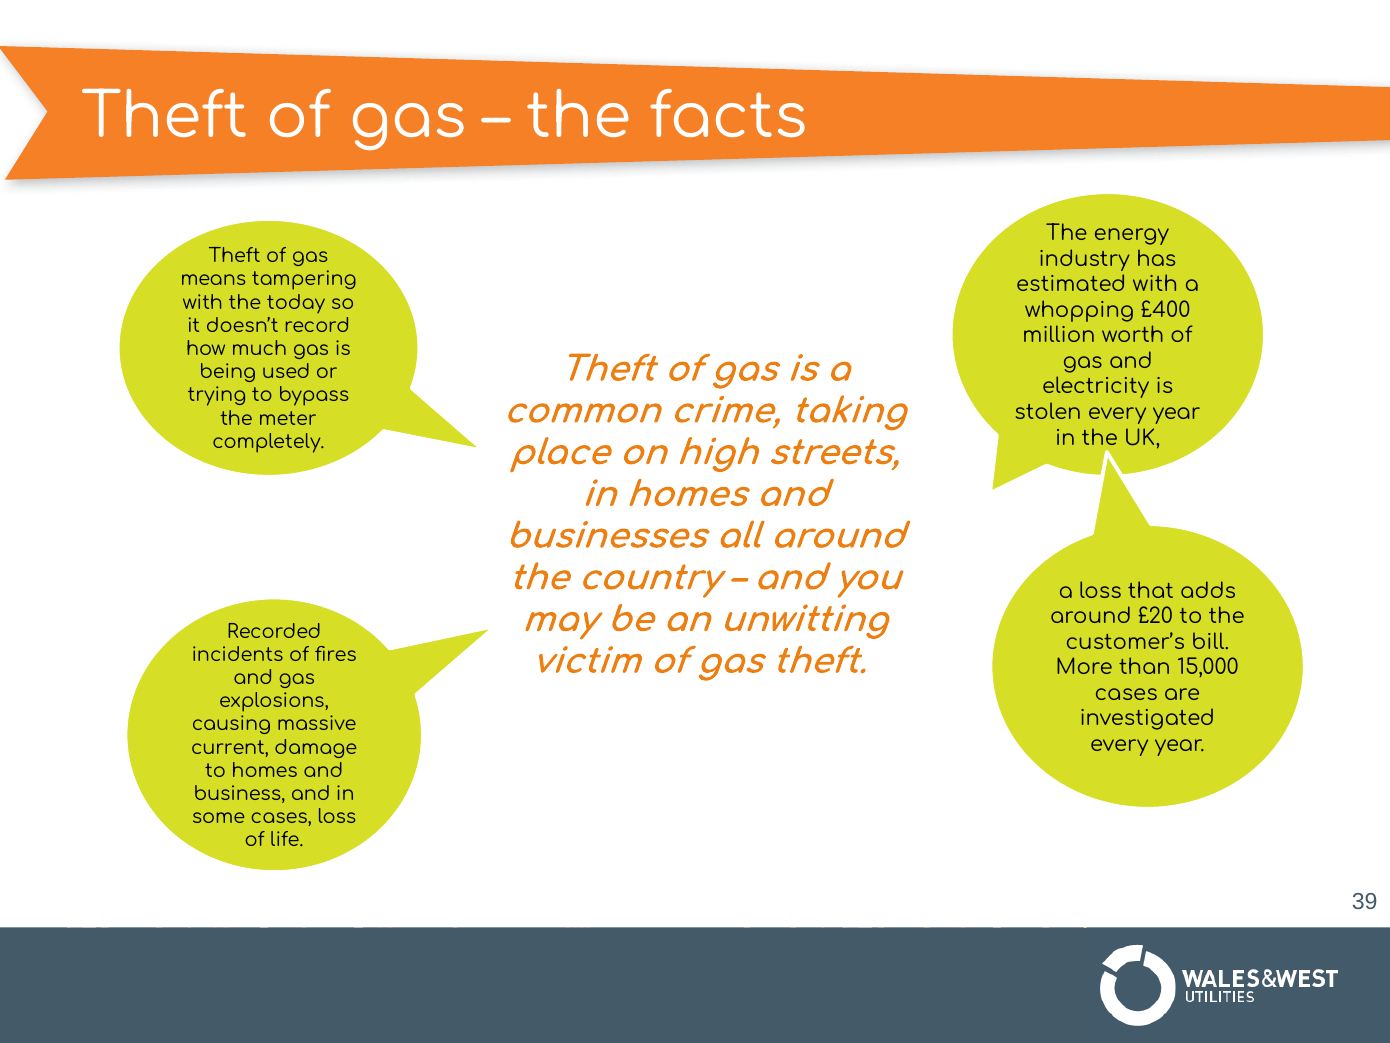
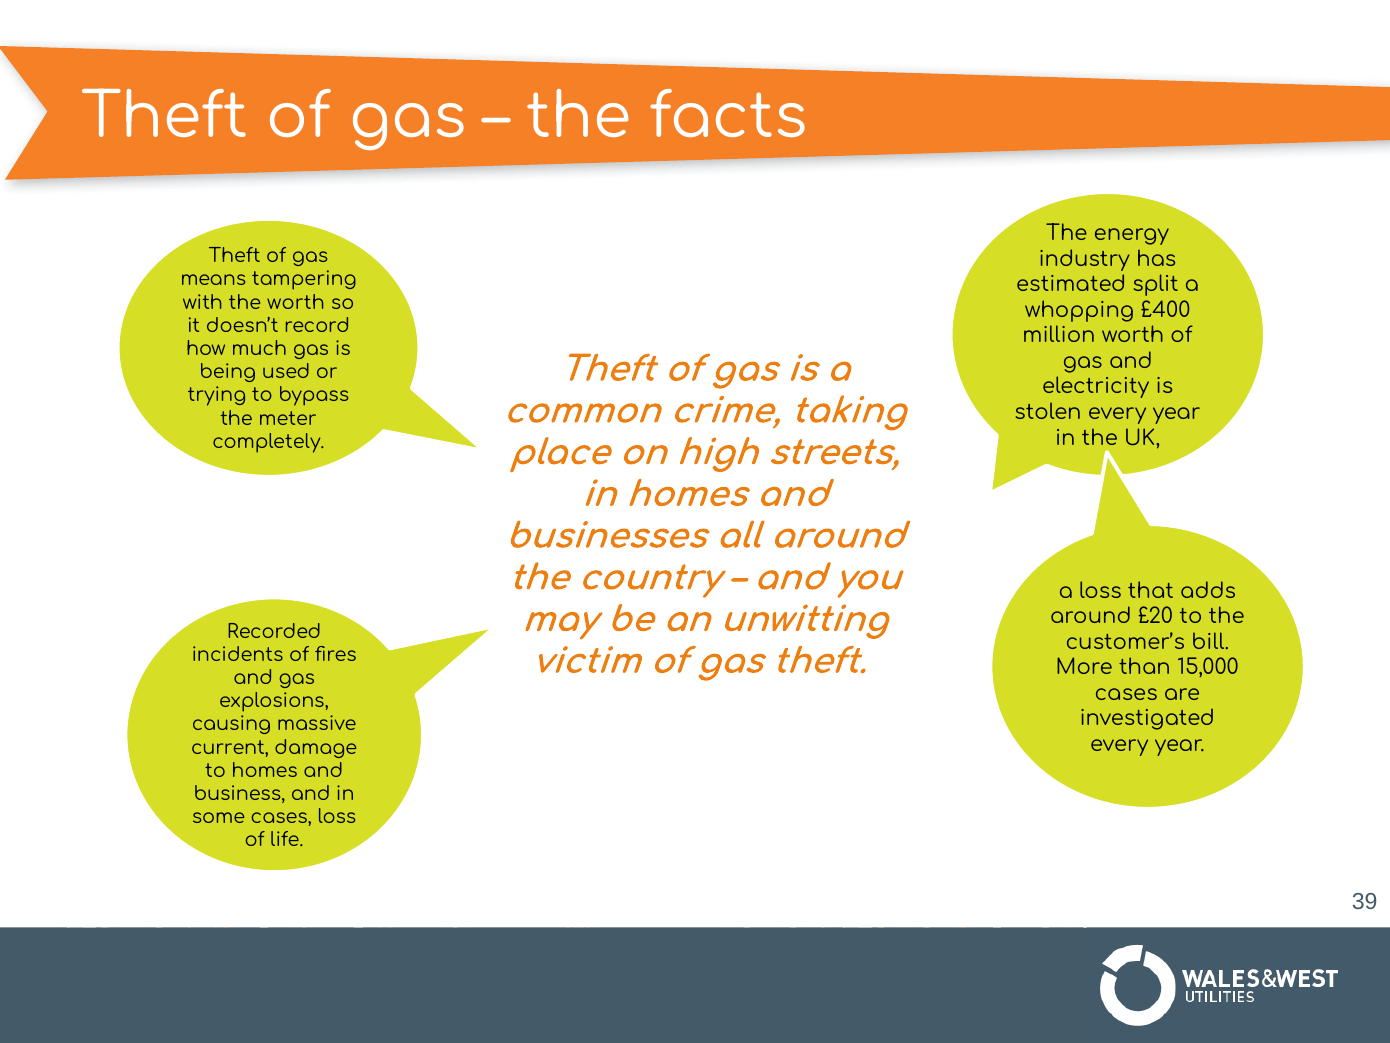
estimated with: with -> split
the today: today -> worth
